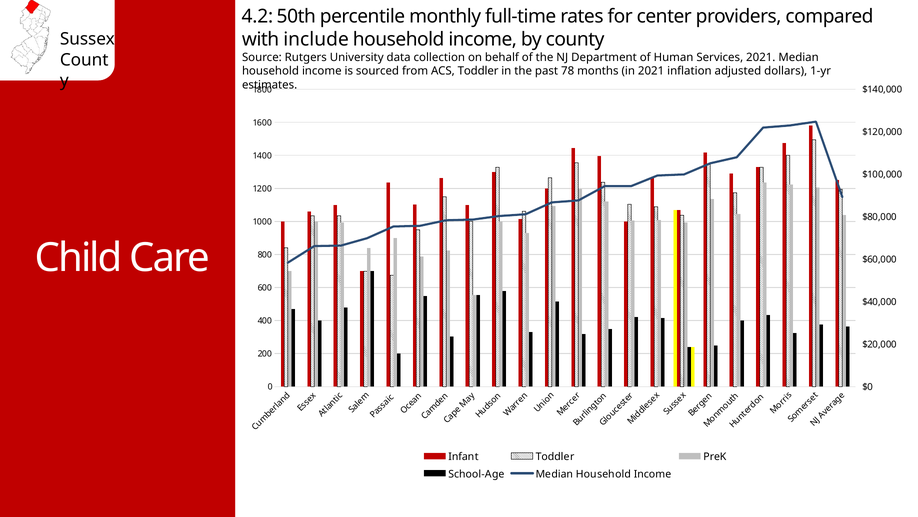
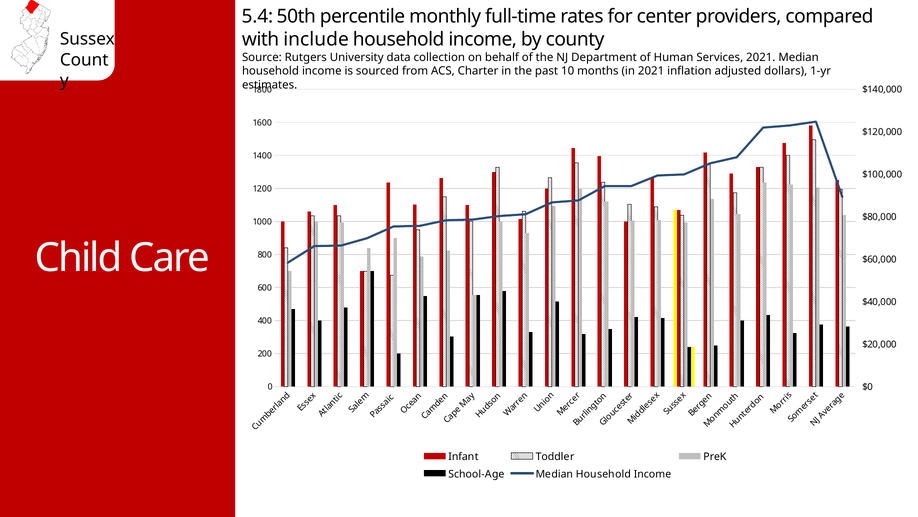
4.2: 4.2 -> 5.4
ACS Toddler: Toddler -> Charter
78: 78 -> 10
